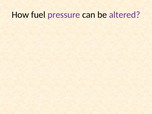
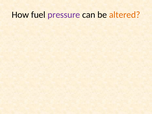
altered colour: purple -> orange
